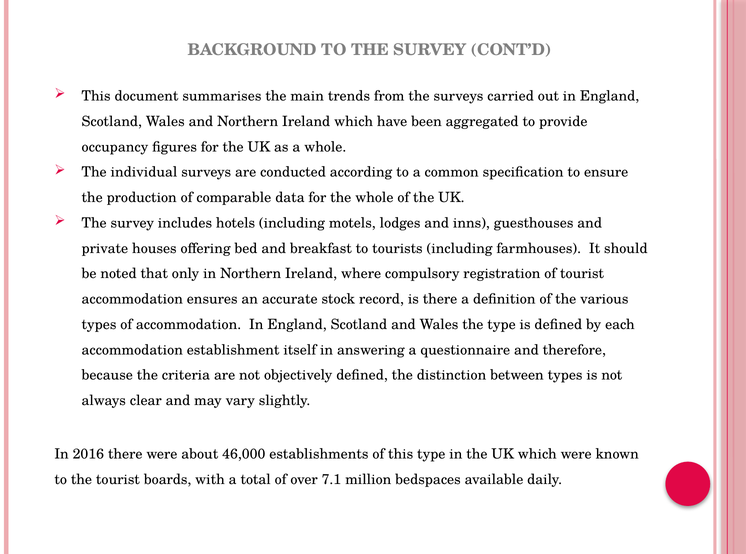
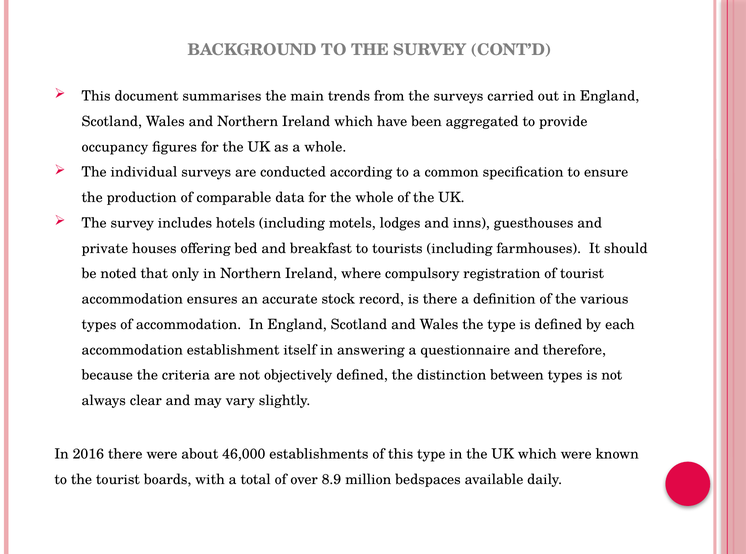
7.1: 7.1 -> 8.9
